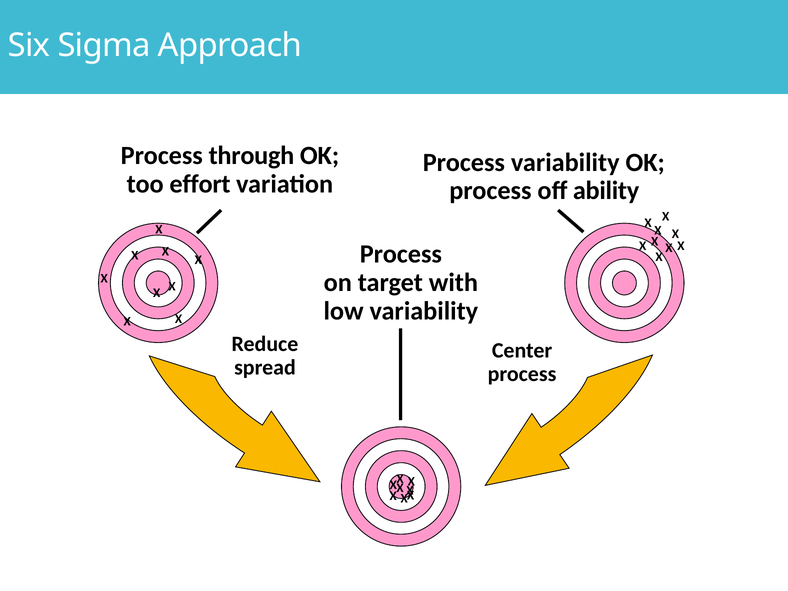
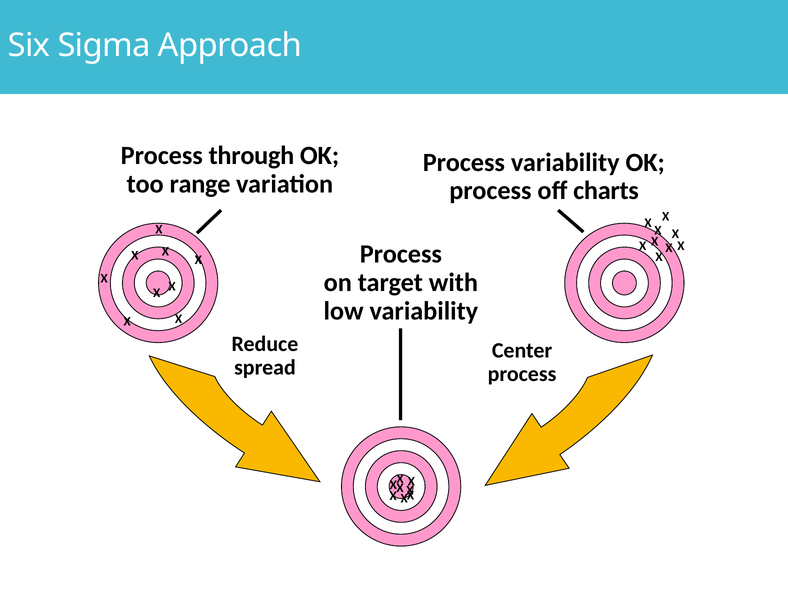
effort: effort -> range
ability: ability -> charts
